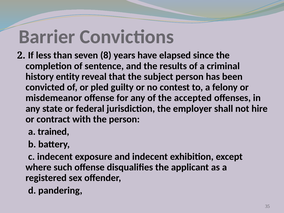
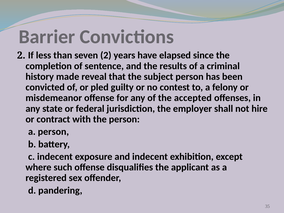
seven 8: 8 -> 2
entity: entity -> made
a trained: trained -> person
